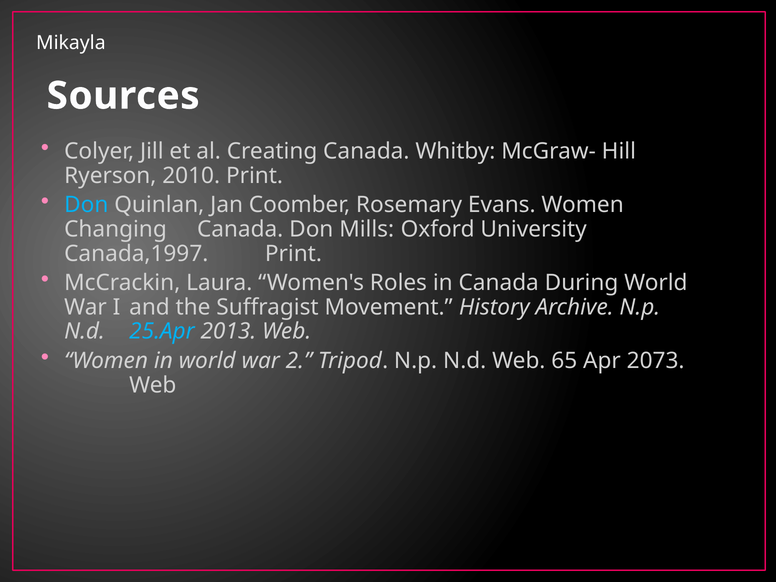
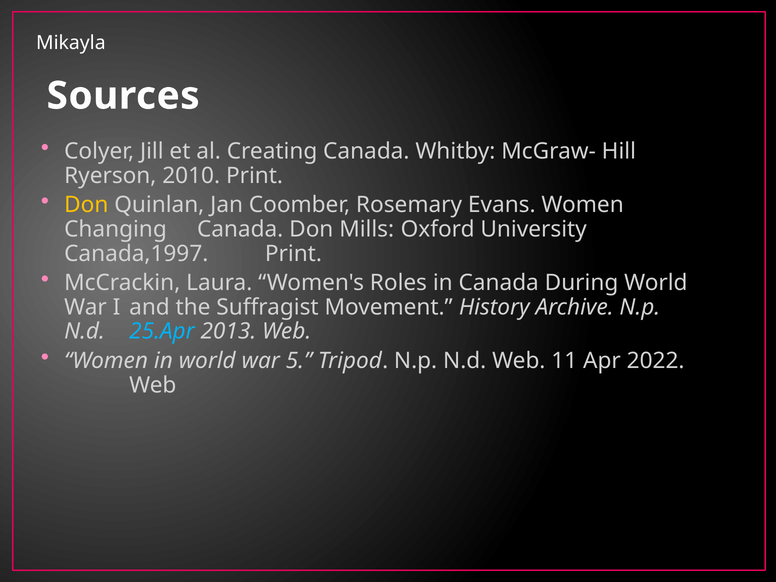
Don at (86, 205) colour: light blue -> yellow
2: 2 -> 5
65: 65 -> 11
2073: 2073 -> 2022
